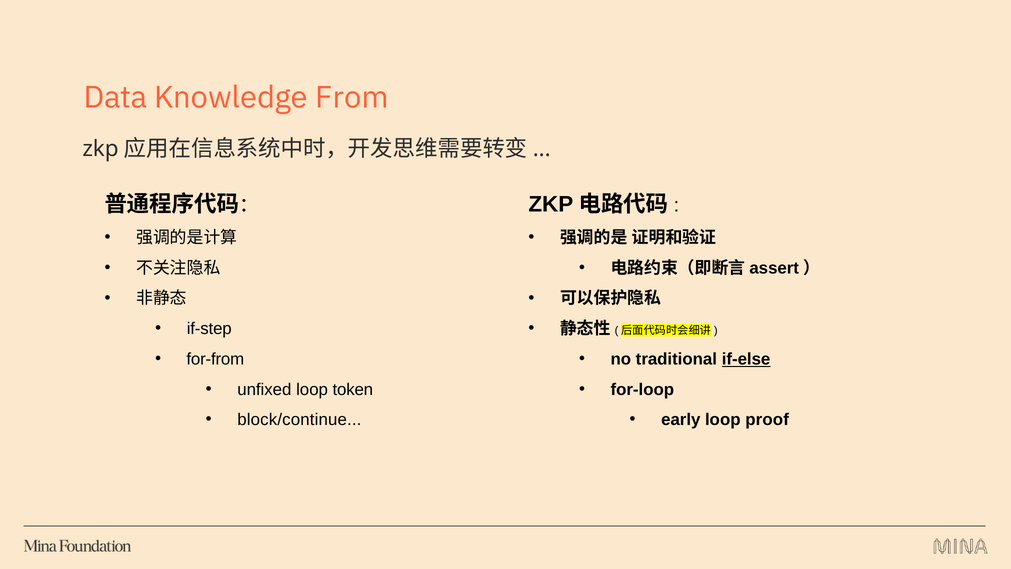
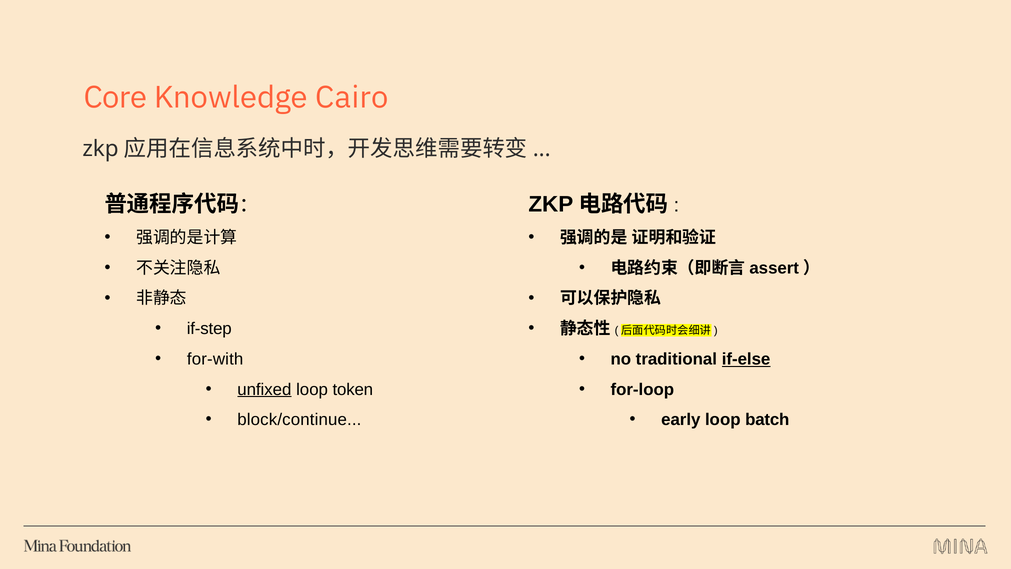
Data: Data -> Core
From: From -> Cairo
for-from: for-from -> for-with
unfixed underline: none -> present
proof: proof -> batch
